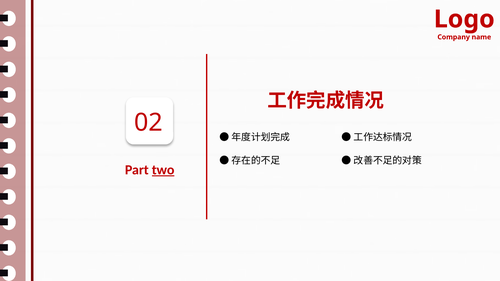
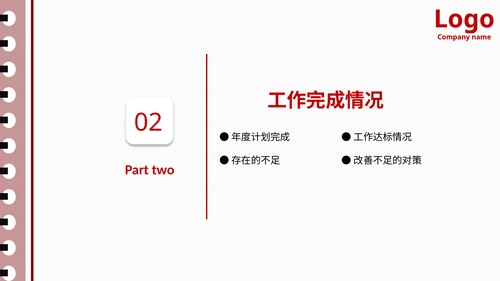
two underline: present -> none
